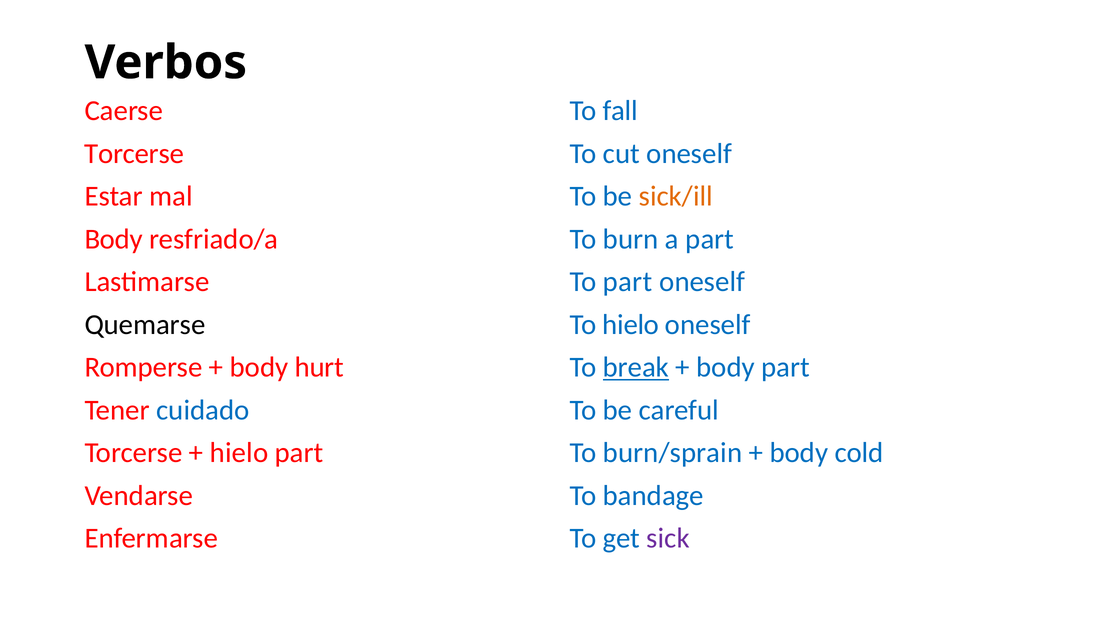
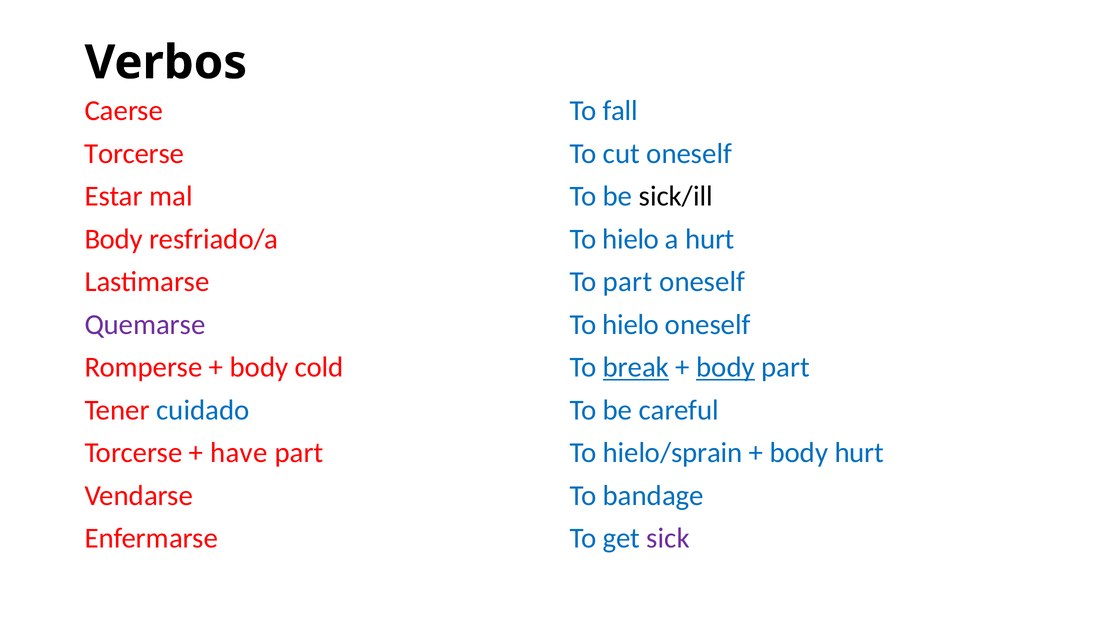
sick/ill colour: orange -> black
burn at (631, 239): burn -> hielo
a part: part -> hurt
Quemarse colour: black -> purple
hurt: hurt -> cold
body at (726, 367) underline: none -> present
hielo at (239, 453): hielo -> have
burn/sprain: burn/sprain -> hielo/sprain
body cold: cold -> hurt
